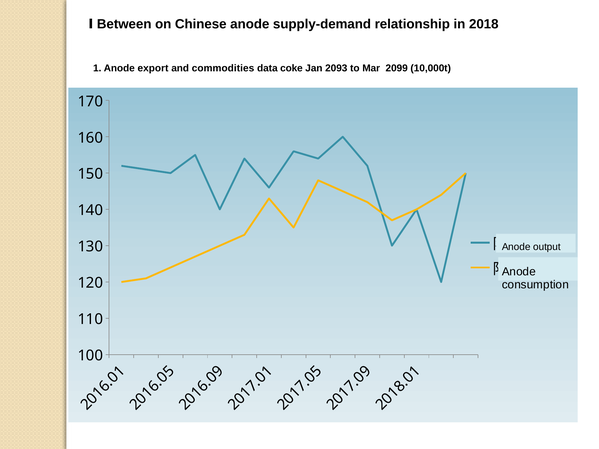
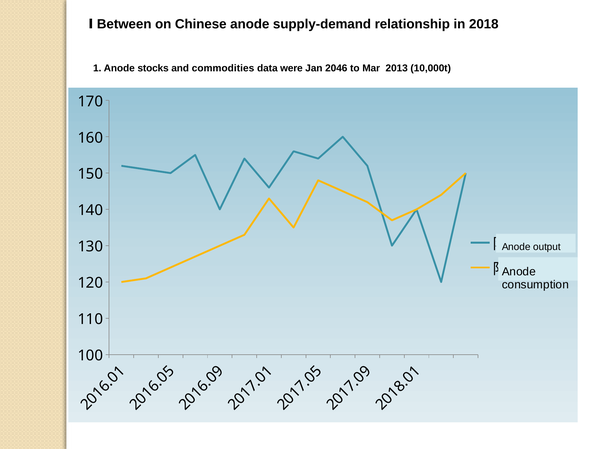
export: export -> stocks
coke: coke -> were
2093: 2093 -> 2046
2099: 2099 -> 2013
